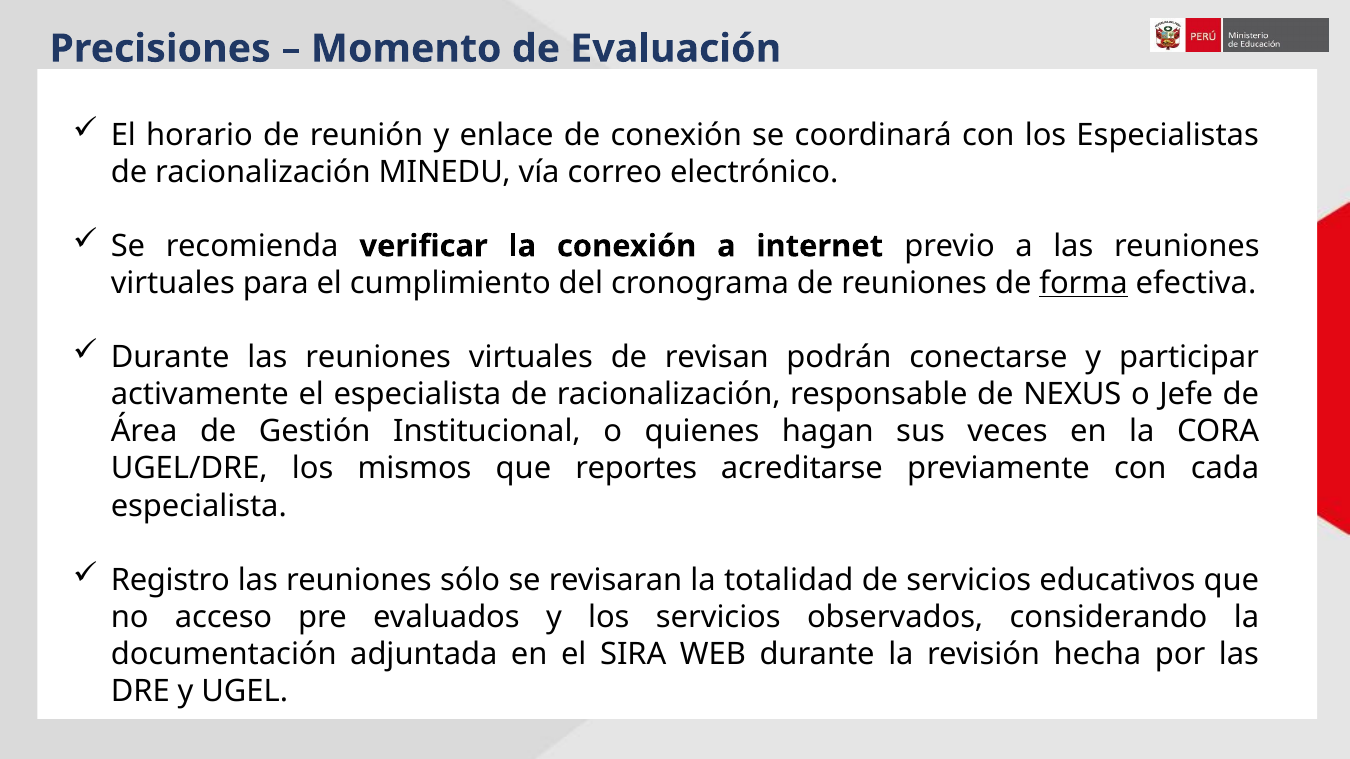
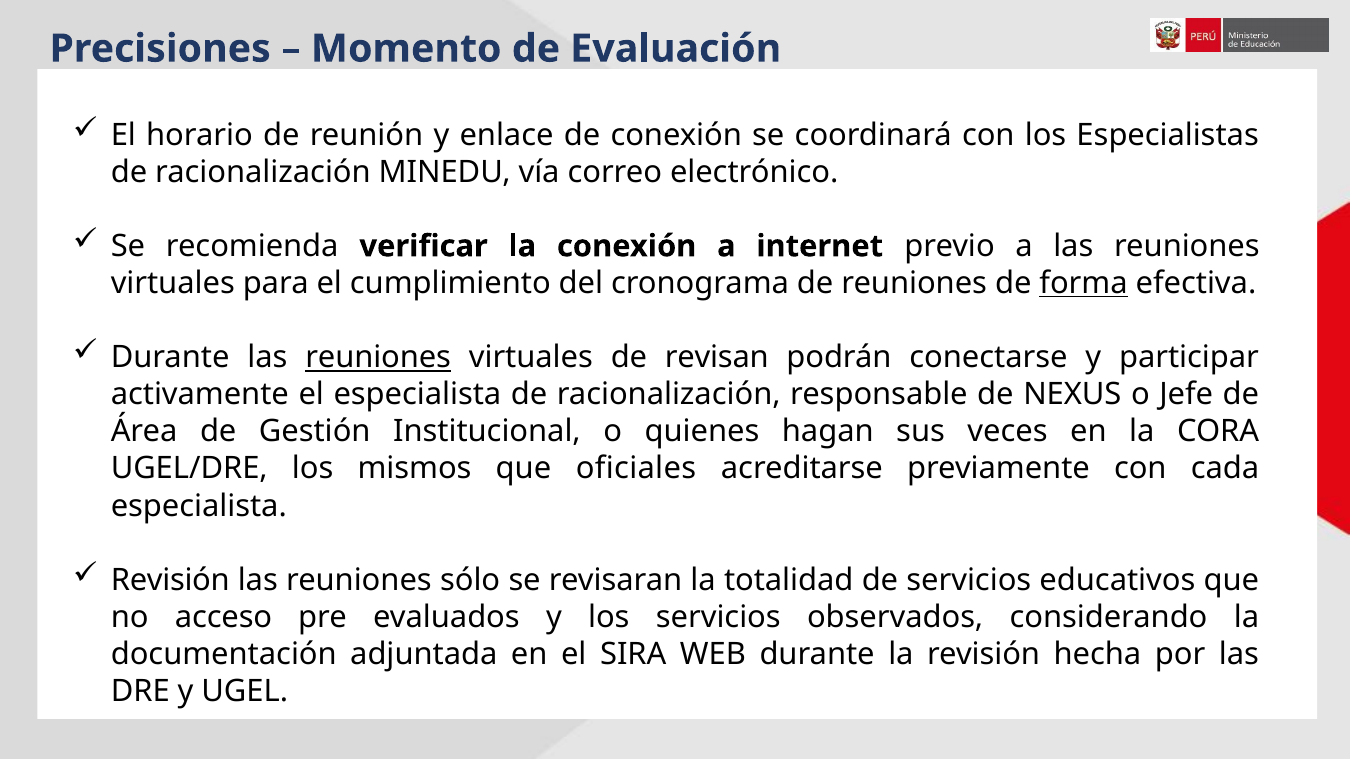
reuniones at (378, 358) underline: none -> present
reportes: reportes -> oficiales
Registro at (170, 580): Registro -> Revisión
